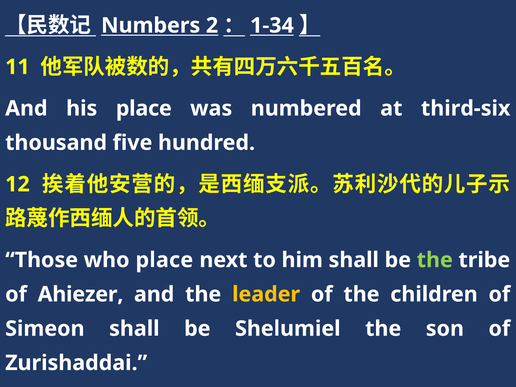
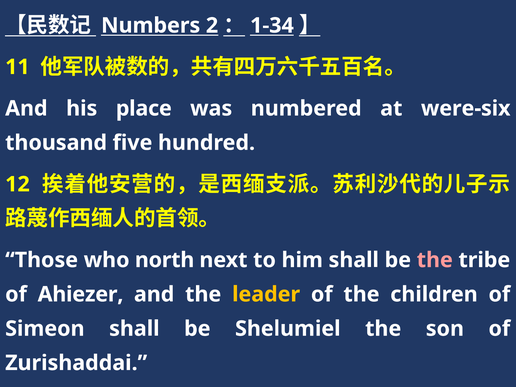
third-six: third-six -> were-six
who place: place -> north
the at (435, 260) colour: light green -> pink
